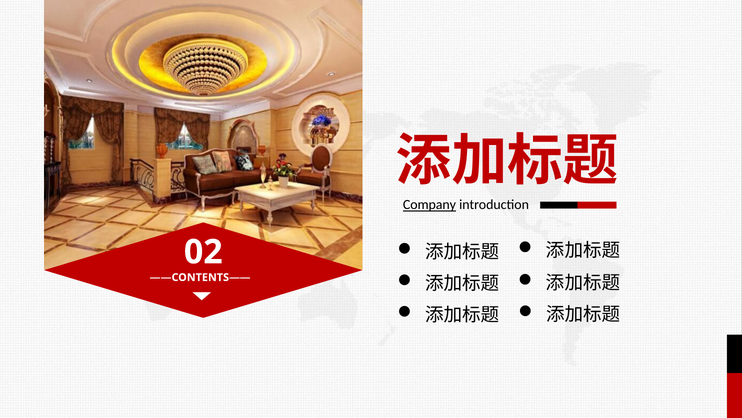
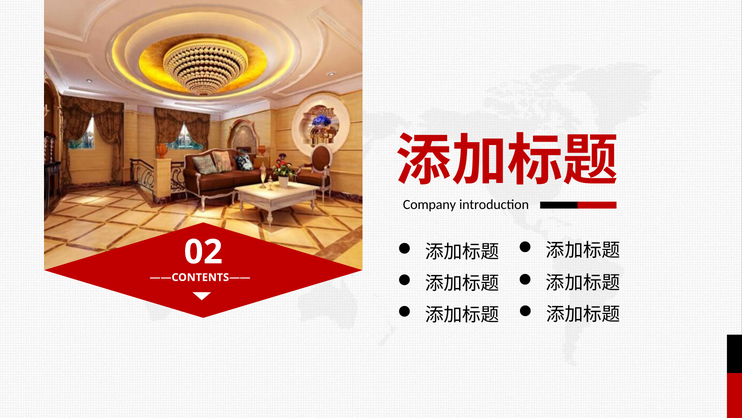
Company underline: present -> none
